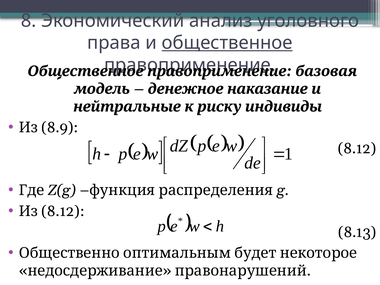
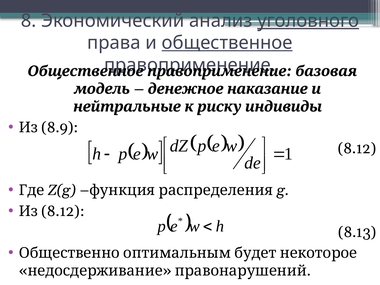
уголовного underline: none -> present
